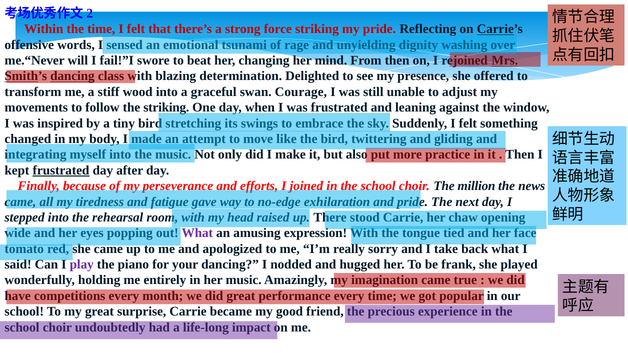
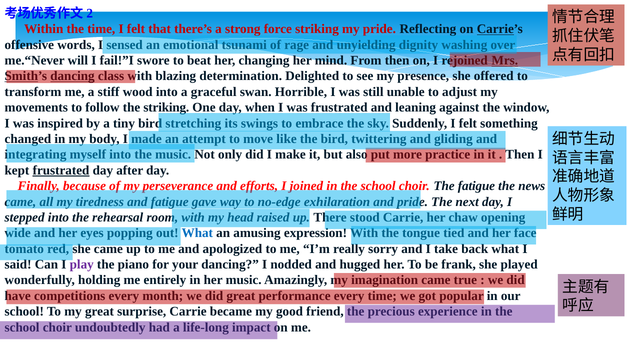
Courage: Courage -> Horrible
The million: million -> fatigue
What at (197, 233) colour: purple -> blue
